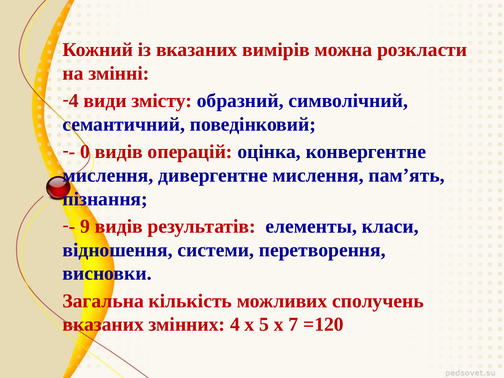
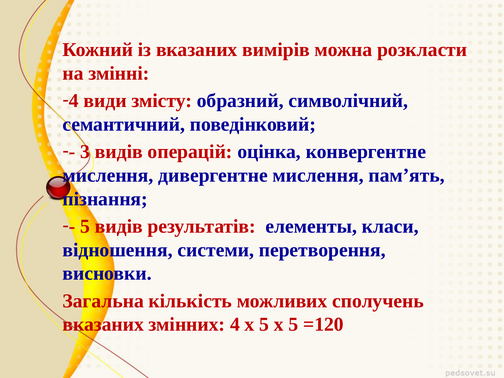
0: 0 -> 3
9 at (85, 226): 9 -> 5
5 х 7: 7 -> 5
